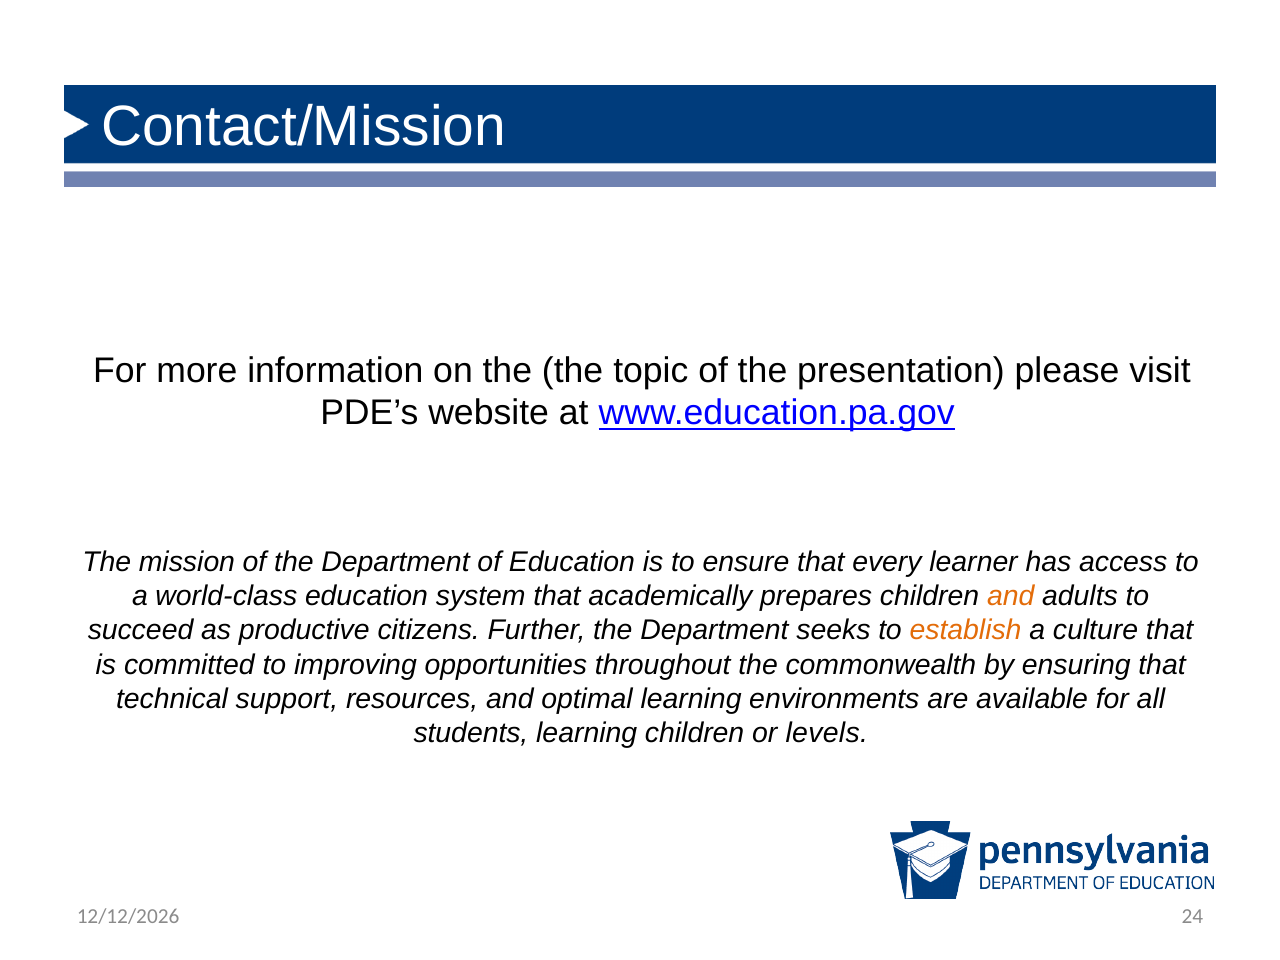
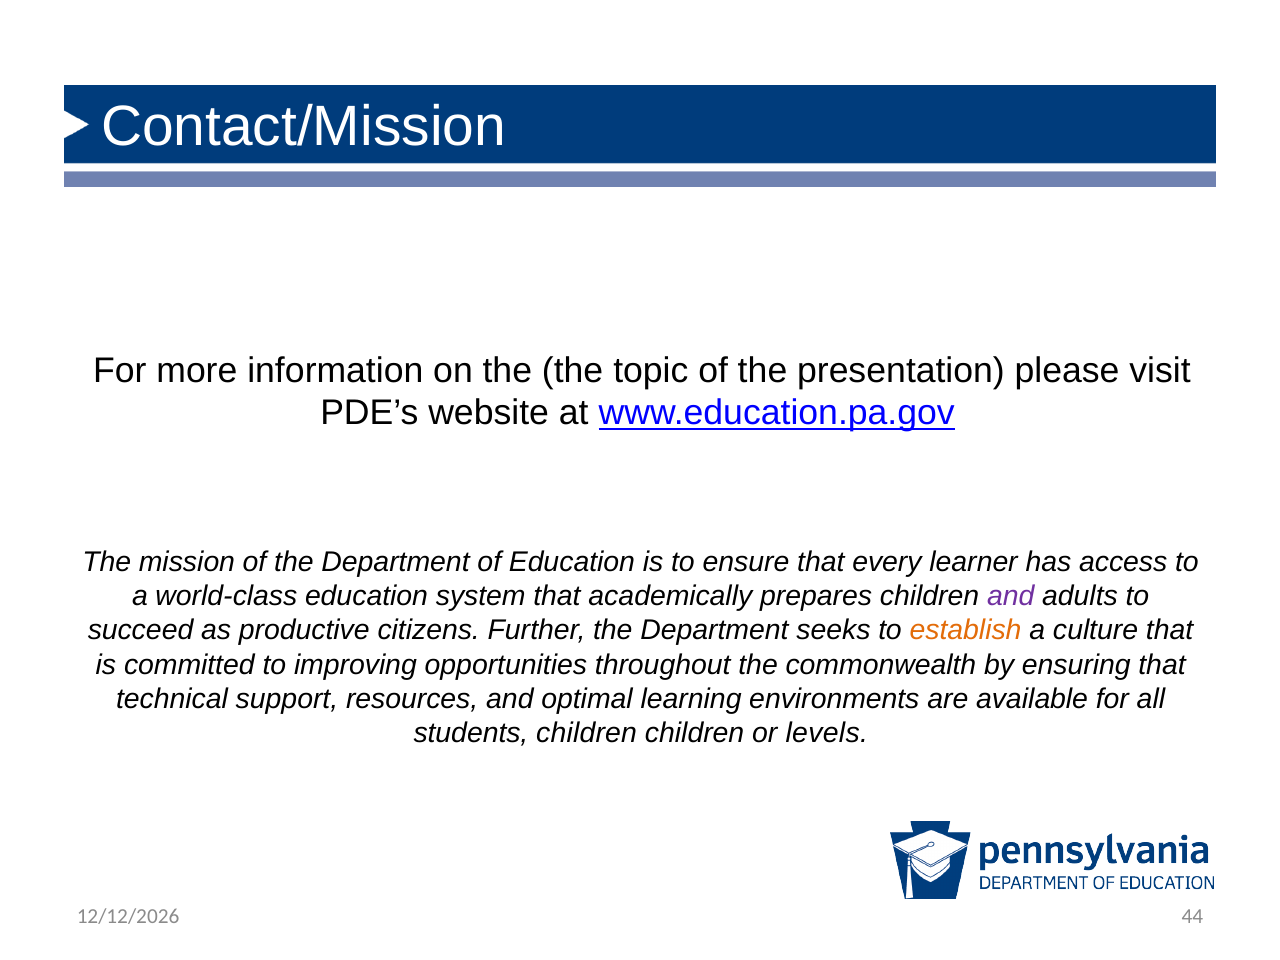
and at (1011, 596) colour: orange -> purple
students learning: learning -> children
24: 24 -> 44
